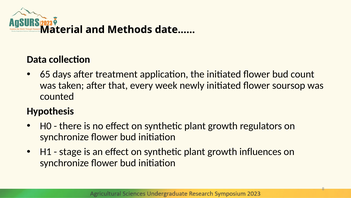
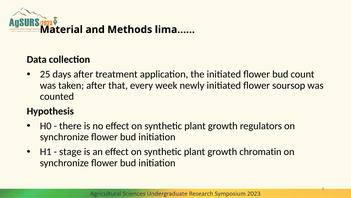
date.…: date.… -> lima.…
65: 65 -> 25
influences: influences -> chromatin
